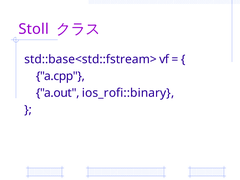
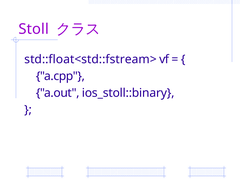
std::base<std::fstream>: std::base<std::fstream> -> std::float<std::fstream>
ios_rofi::binary: ios_rofi::binary -> ios_stoll::binary
